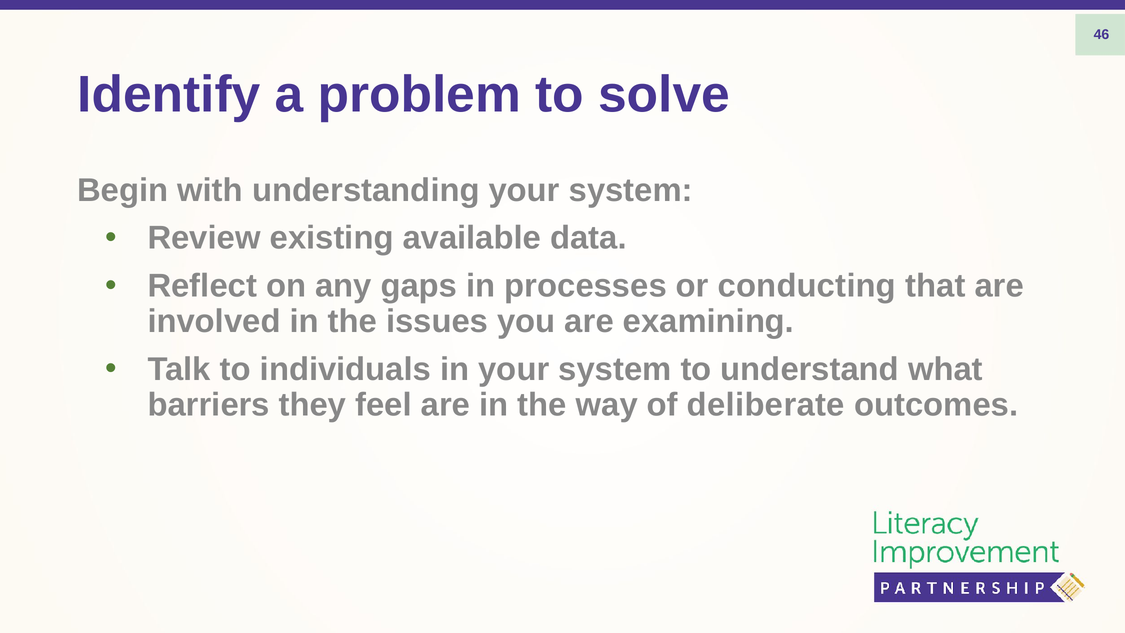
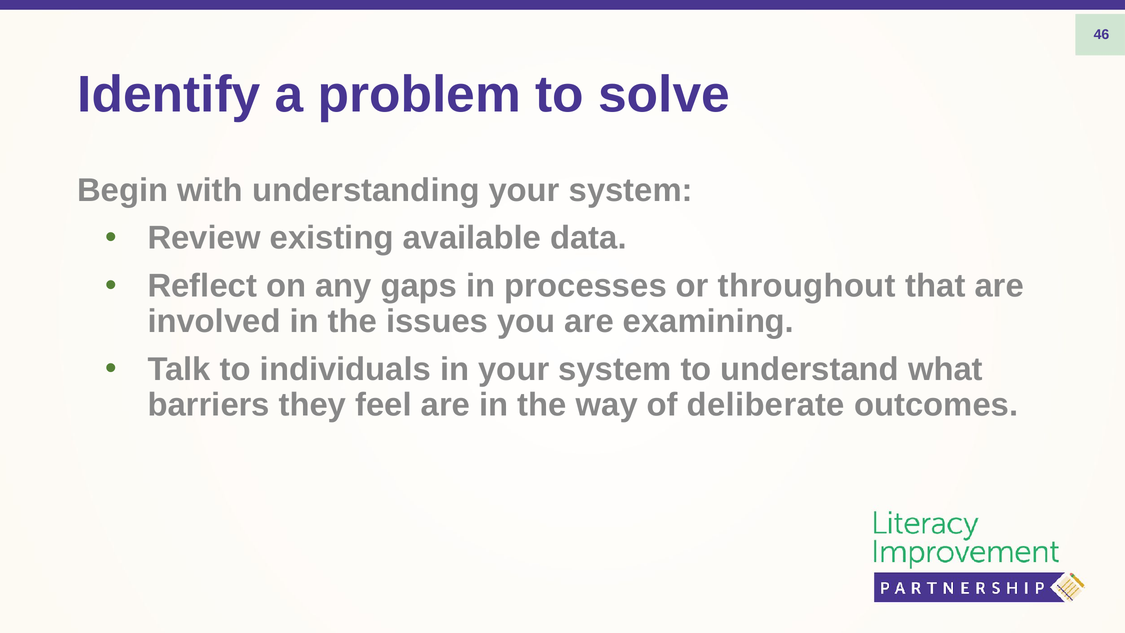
conducting: conducting -> throughout
